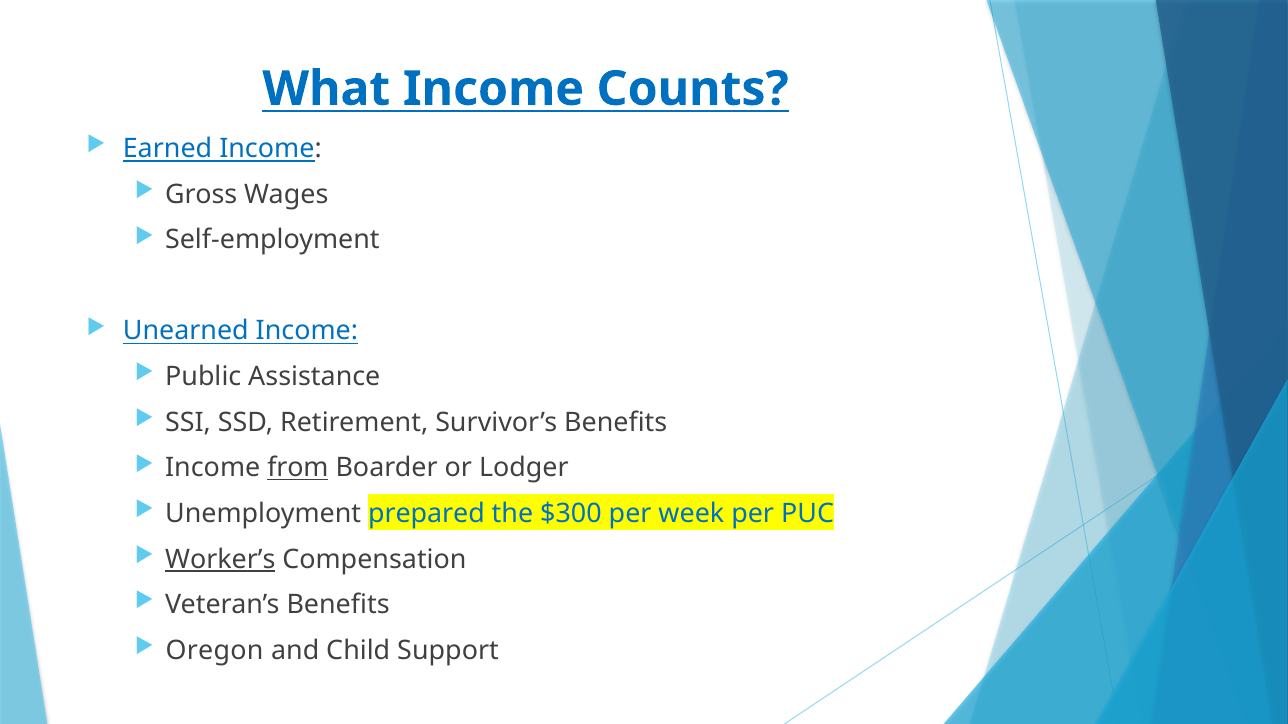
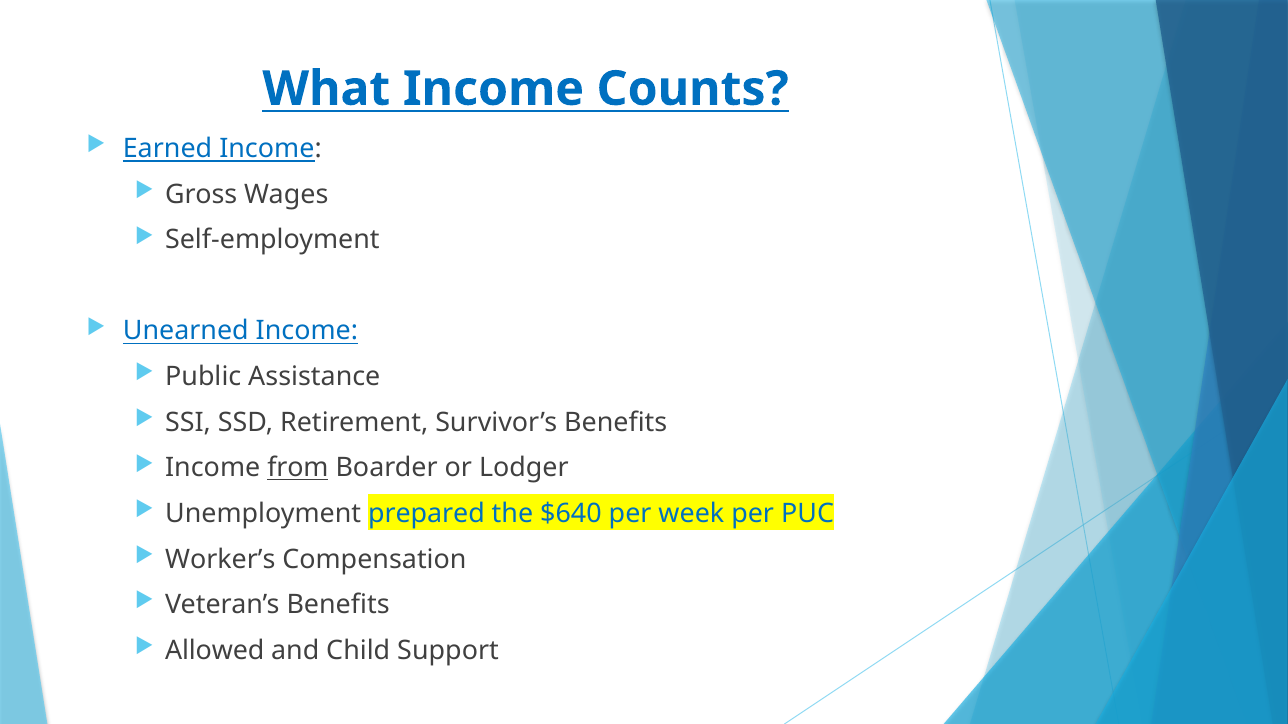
$300: $300 -> $640
Worker’s underline: present -> none
Oregon: Oregon -> Allowed
